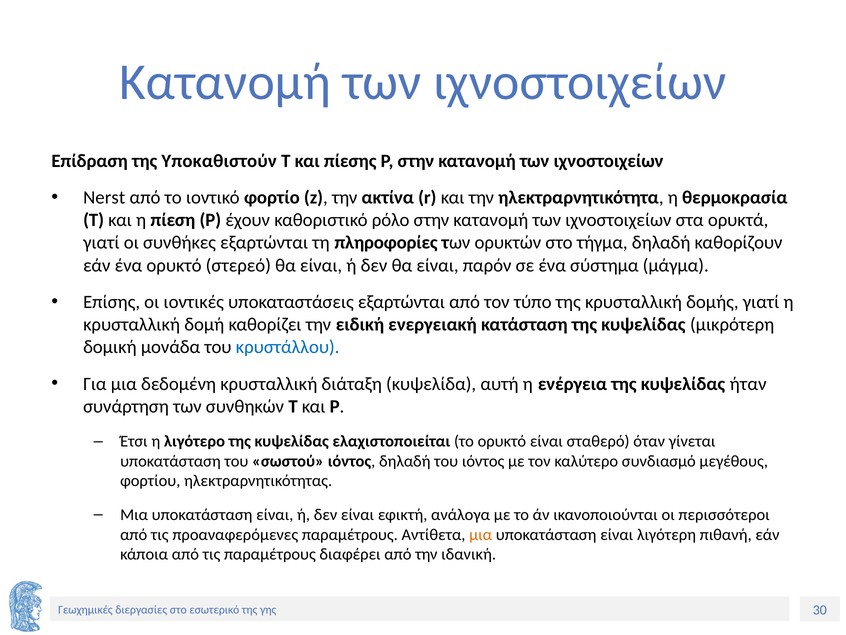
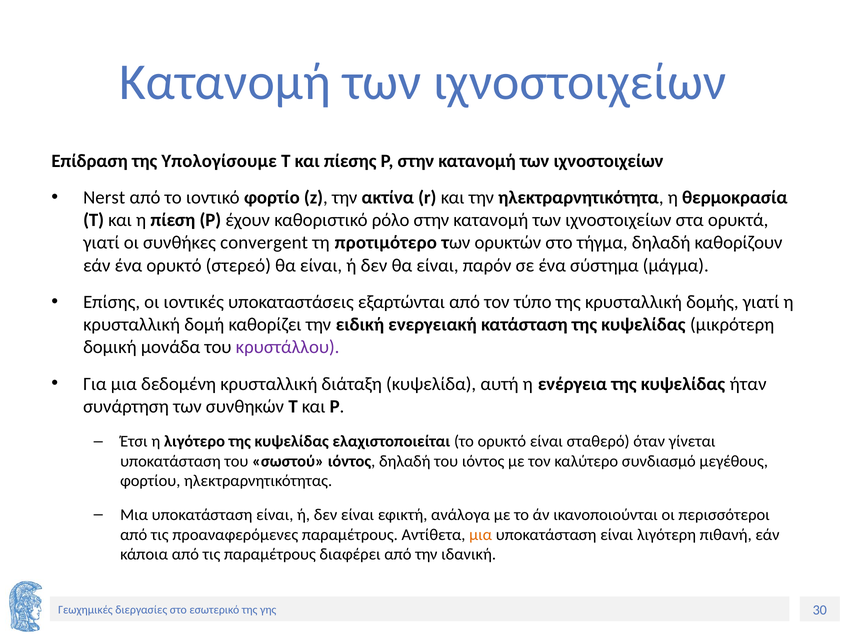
Υποκαθιστούν: Υποκαθιστούν -> Υπολογίσουμε
συνθήκες εξαρτώνται: εξαρτώνται -> convergent
πληροφορίες: πληροφορίες -> προτιμότερο
κρυστάλλου colour: blue -> purple
